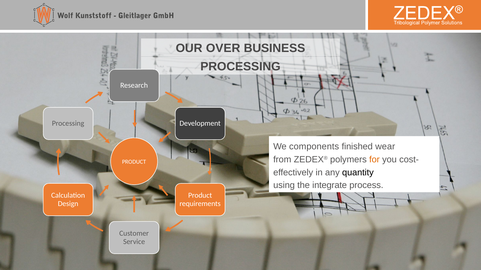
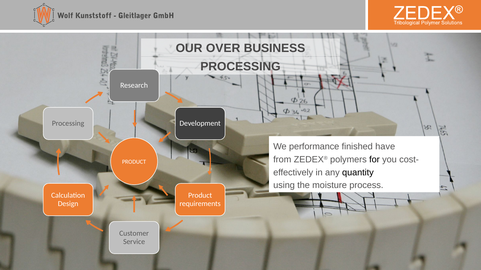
components: components -> performance
wear: wear -> have
for colour: orange -> black
integrate: integrate -> moisture
